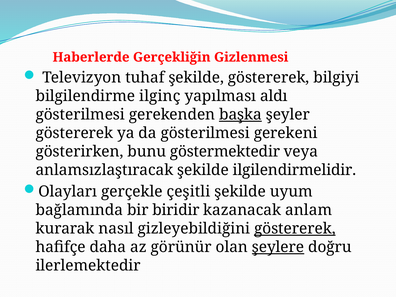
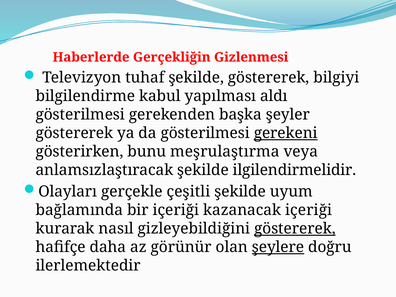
ilginç: ilginç -> kabul
başka underline: present -> none
gerekeni underline: none -> present
göstermektedir: göstermektedir -> meşrulaştırma
bir biridir: biridir -> içeriği
kazanacak anlam: anlam -> içeriği
